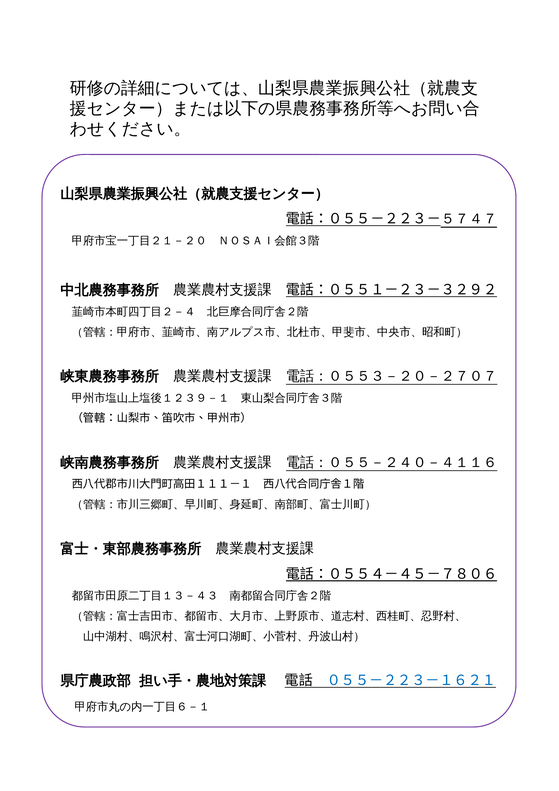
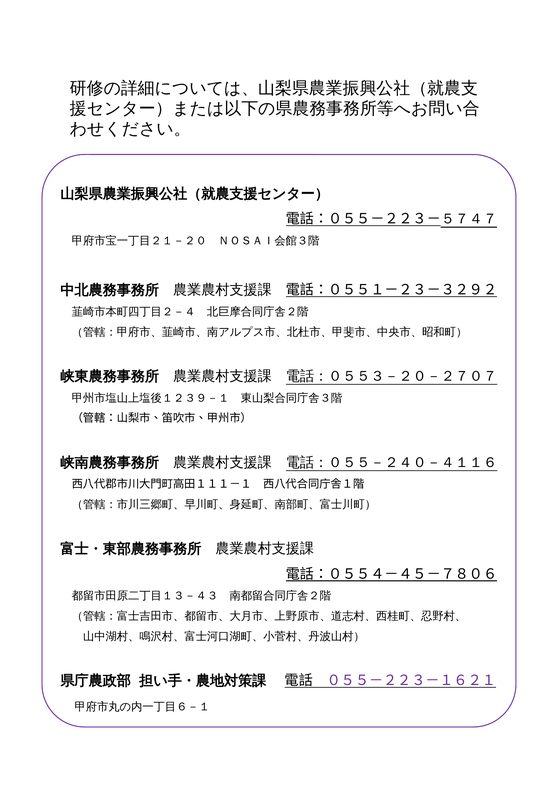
０５５－２２３－１６２１ colour: blue -> purple
